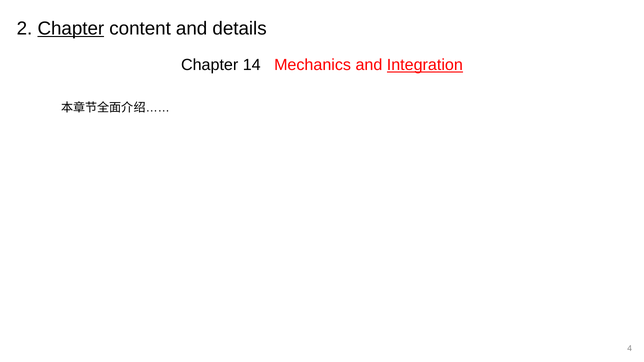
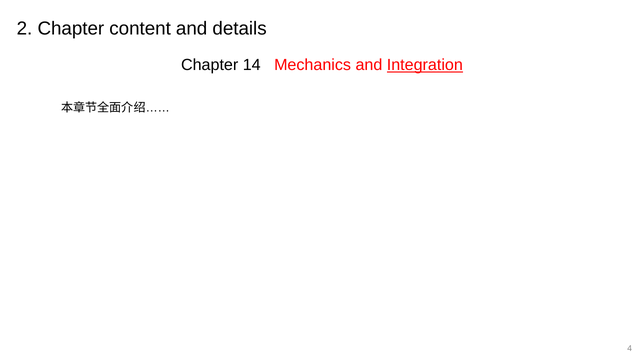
Chapter at (71, 28) underline: present -> none
